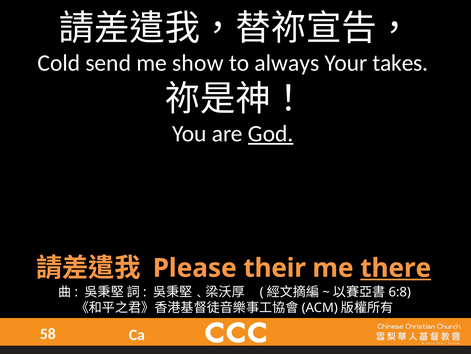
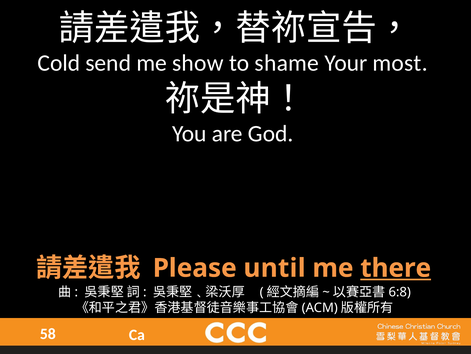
always: always -> shame
takes: takes -> most
God underline: present -> none
their: their -> until
